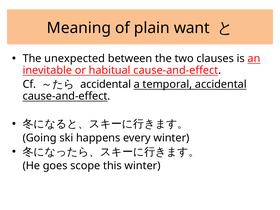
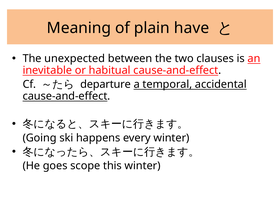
want: want -> have
accidental at (106, 84): accidental -> departure
